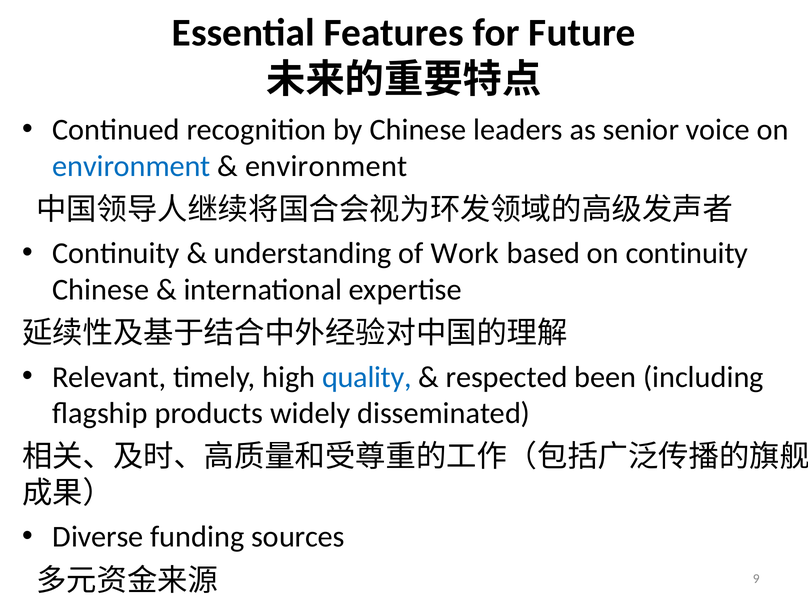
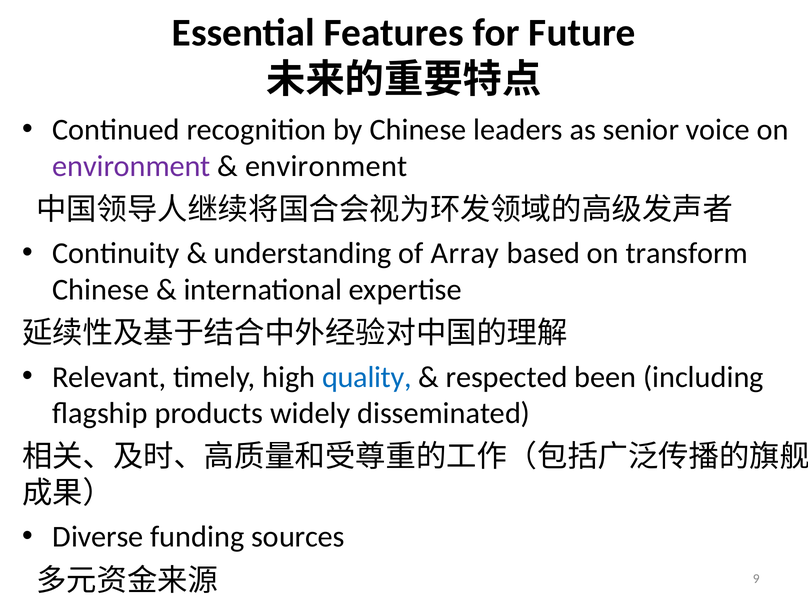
environment at (132, 166) colour: blue -> purple
Work: Work -> Array
on continuity: continuity -> transform
